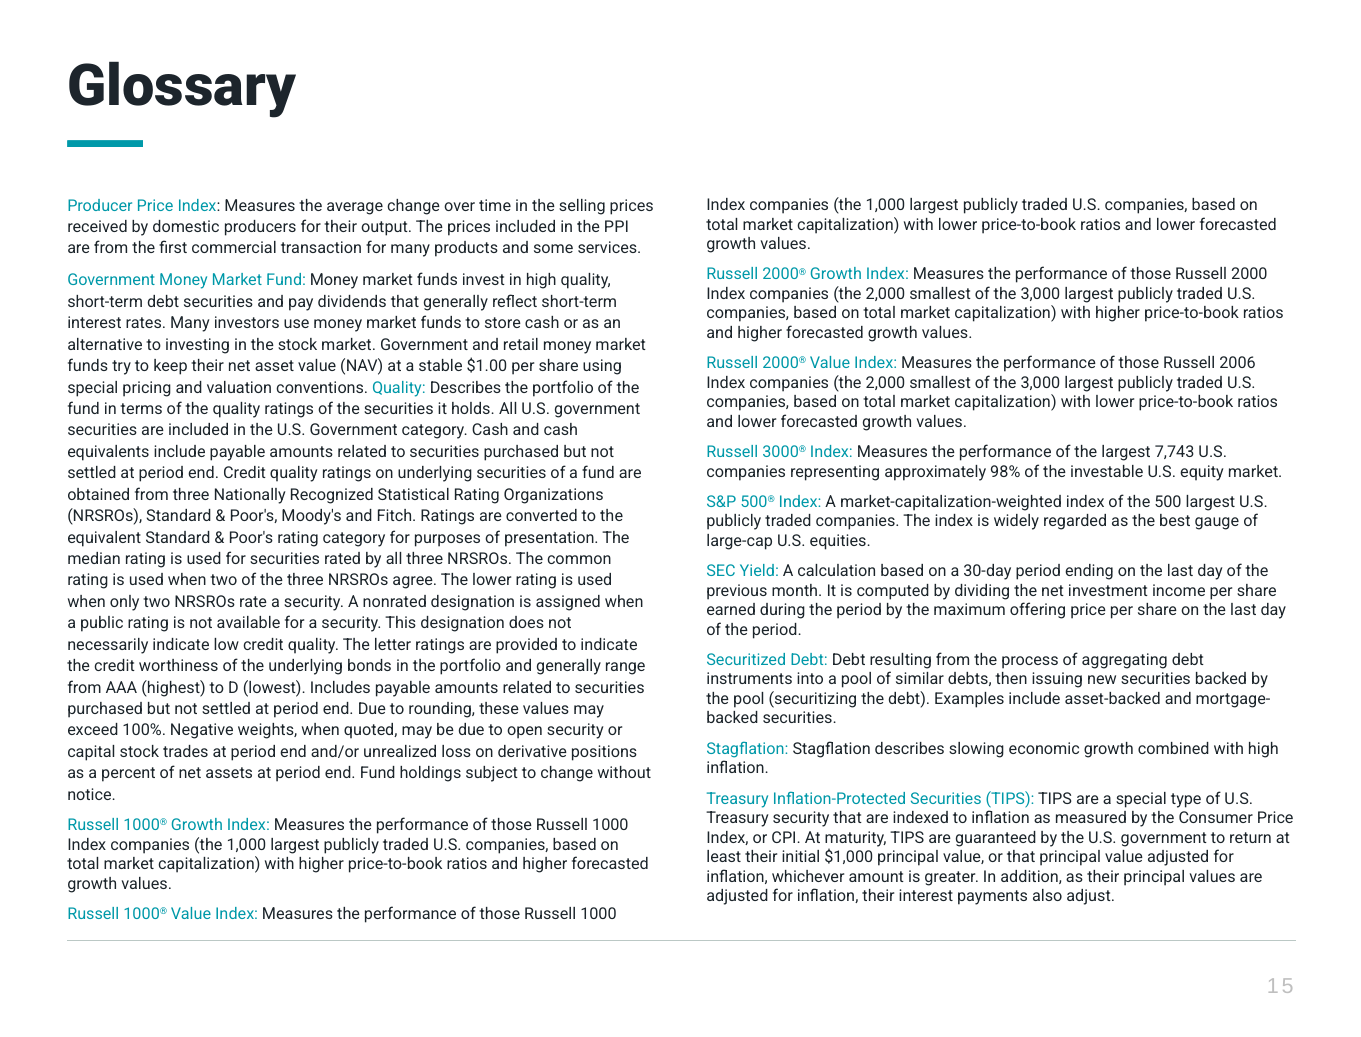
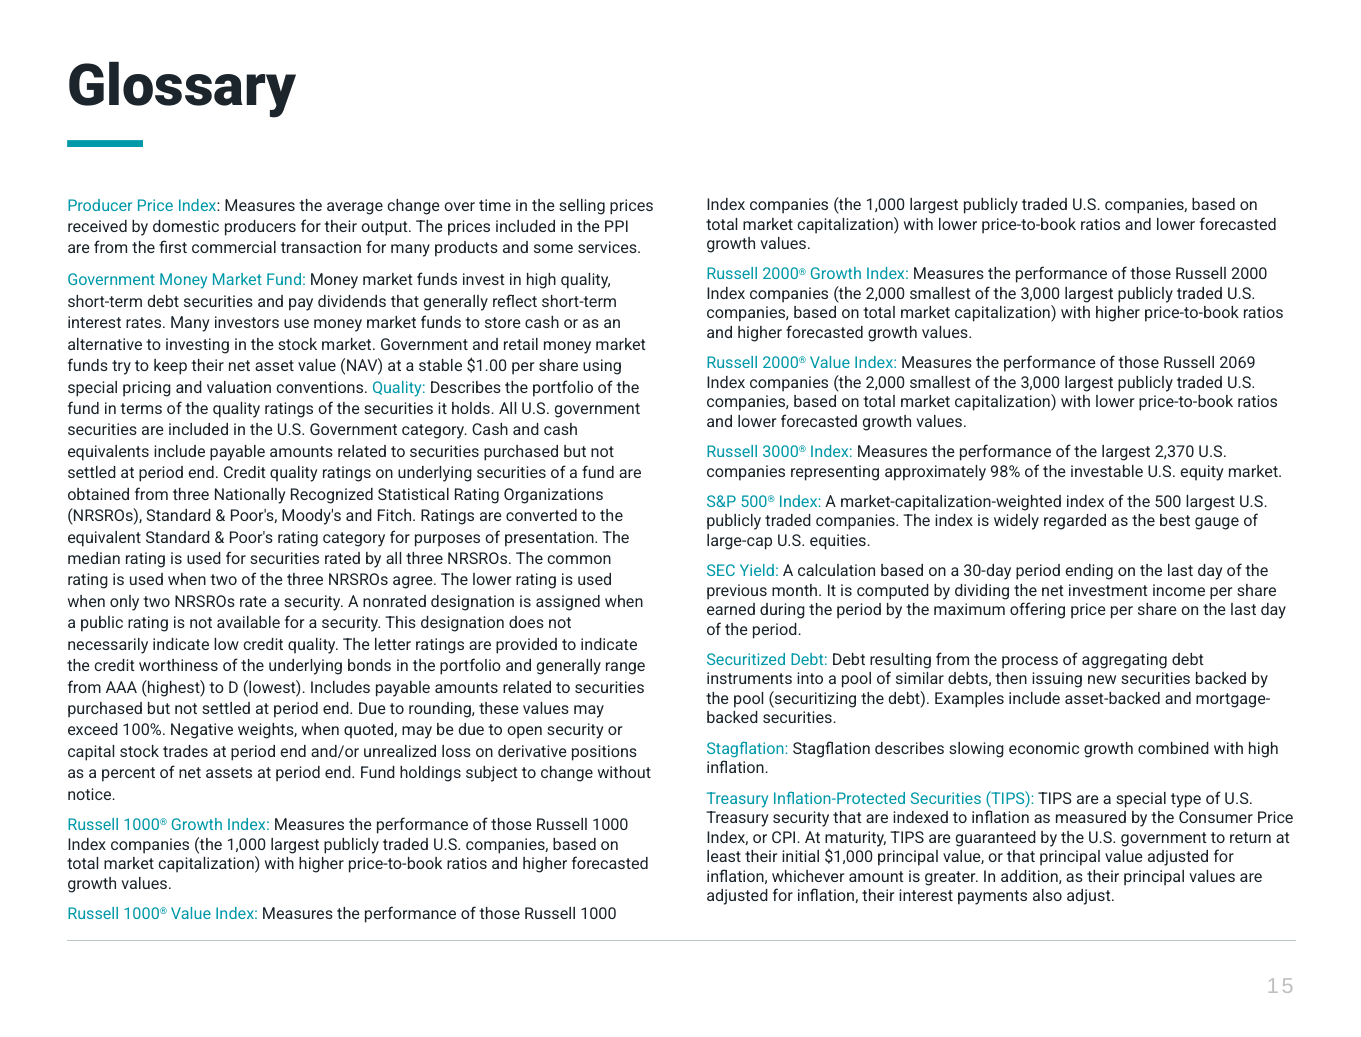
2006: 2006 -> 2069
7,743: 7,743 -> 2,370
